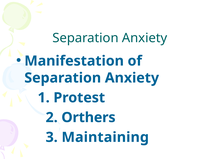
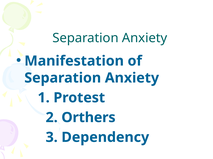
Maintaining: Maintaining -> Dependency
